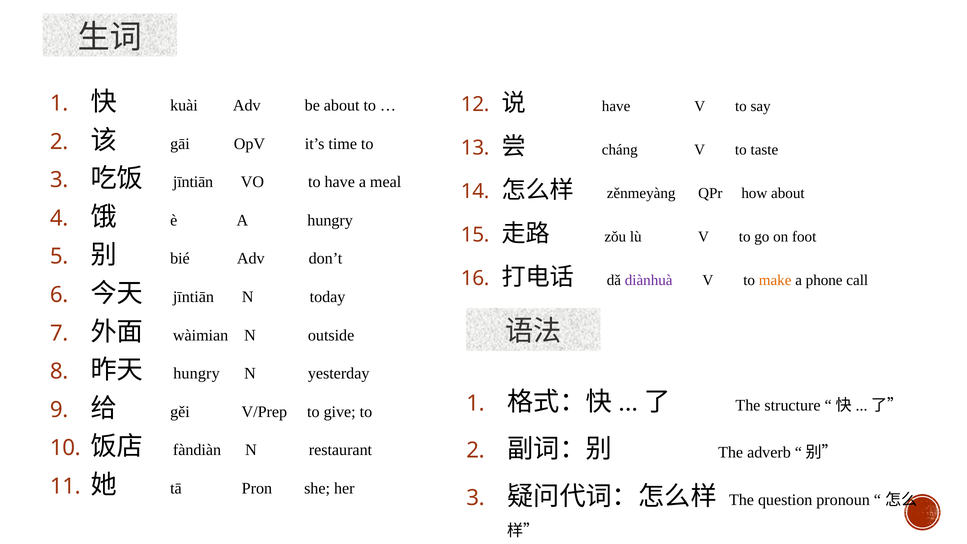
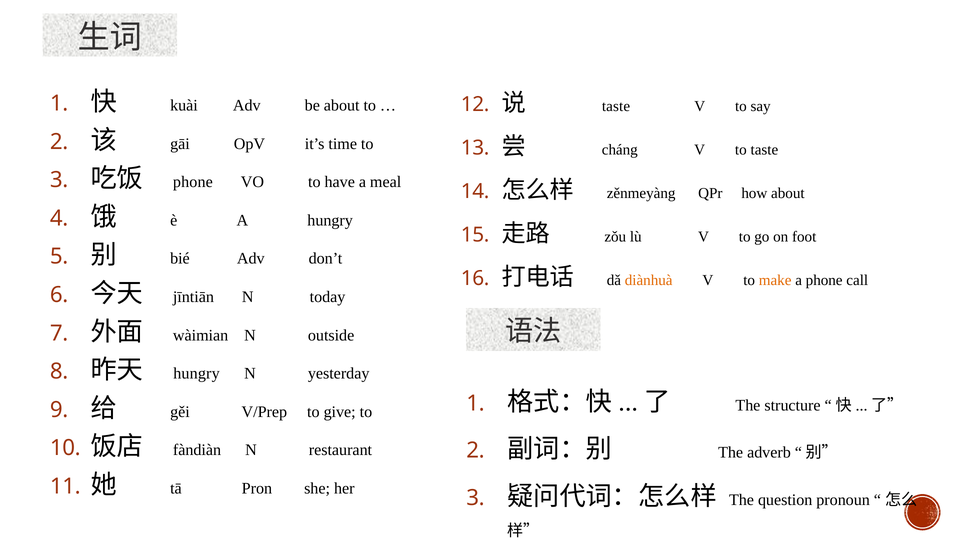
have at (616, 106): have -> taste
jīntiān at (193, 182): jīntiān -> phone
diànhuà colour: purple -> orange
